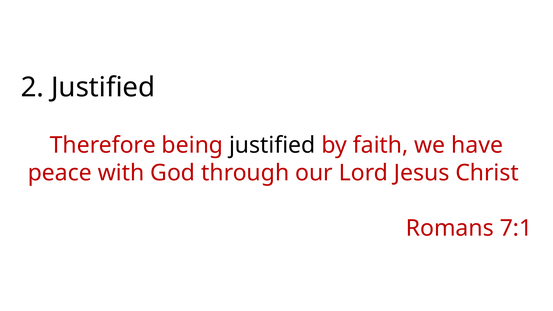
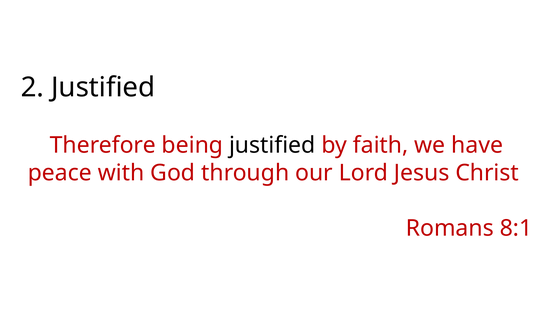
7:1: 7:1 -> 8:1
